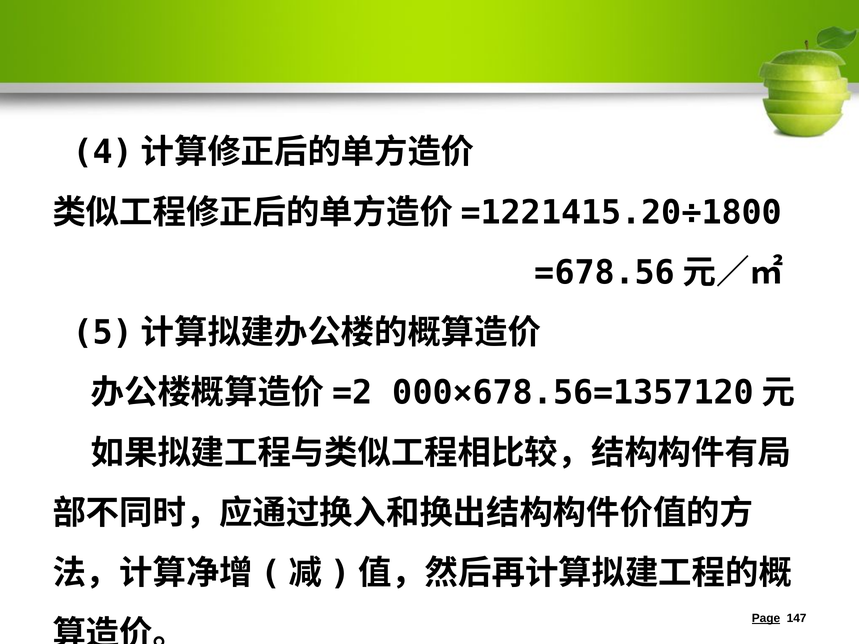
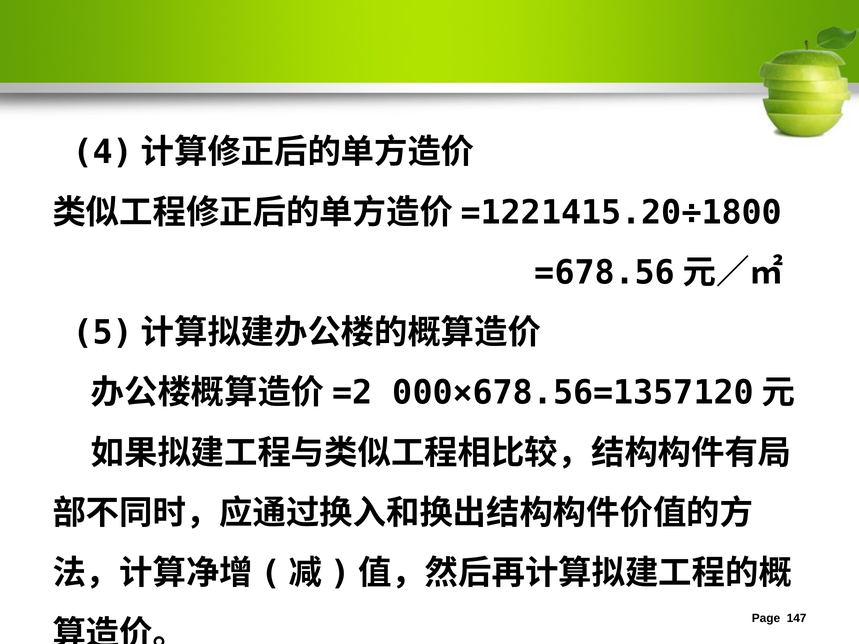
Page underline: present -> none
